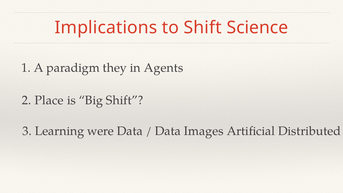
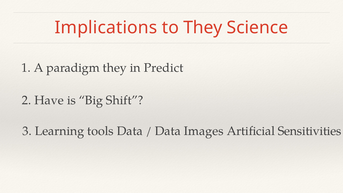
to Shift: Shift -> They
Agents: Agents -> Predict
Place: Place -> Have
were: were -> tools
Distributed: Distributed -> Sensitivities
